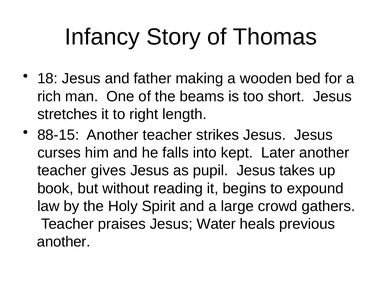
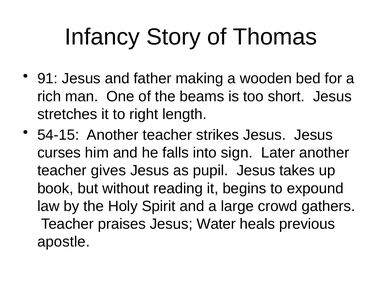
18: 18 -> 91
88-15: 88-15 -> 54-15
kept: kept -> sign
another at (64, 242): another -> apostle
